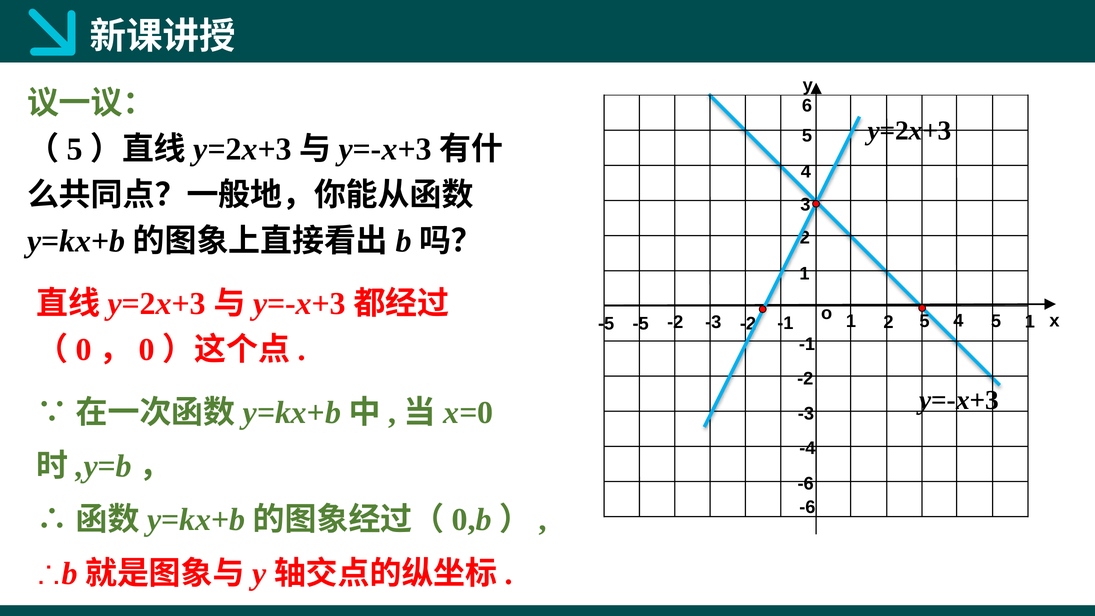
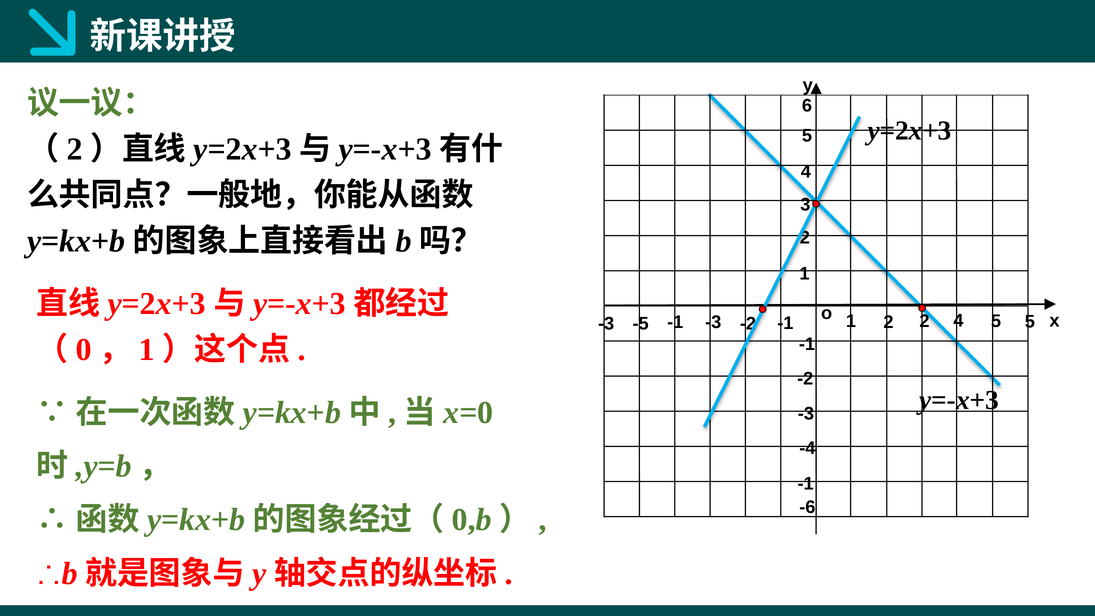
5 at (75, 149): 5 -> 2
2 5: 5 -> 2
5 1: 1 -> 5
-2 at (675, 322): -2 -> -1
-5 at (606, 324): -5 -> -3
0 at (147, 350): 0 -> 1
-6 at (806, 483): -6 -> -1
